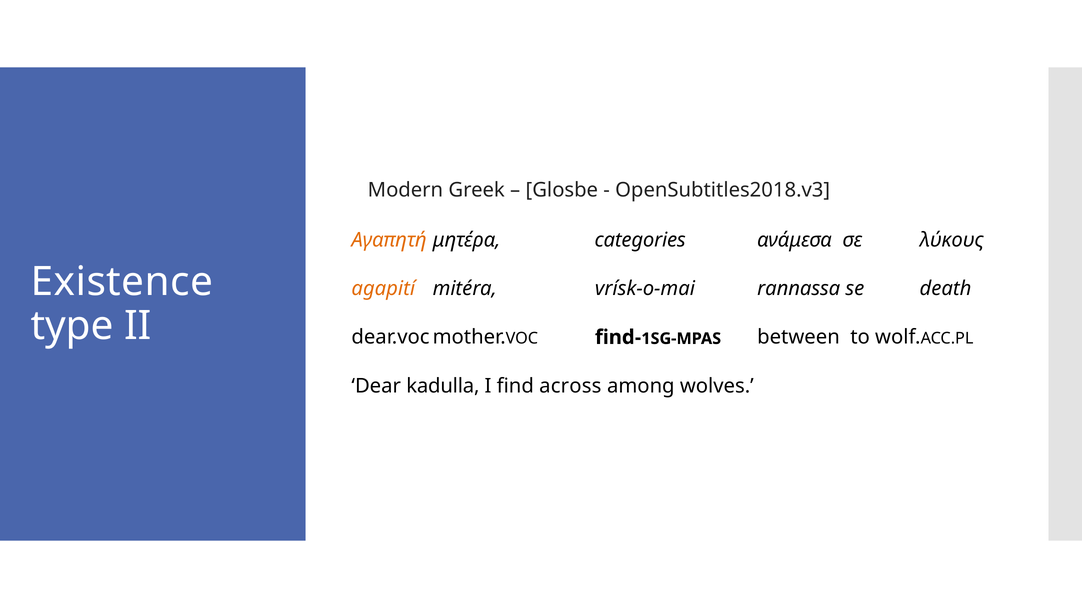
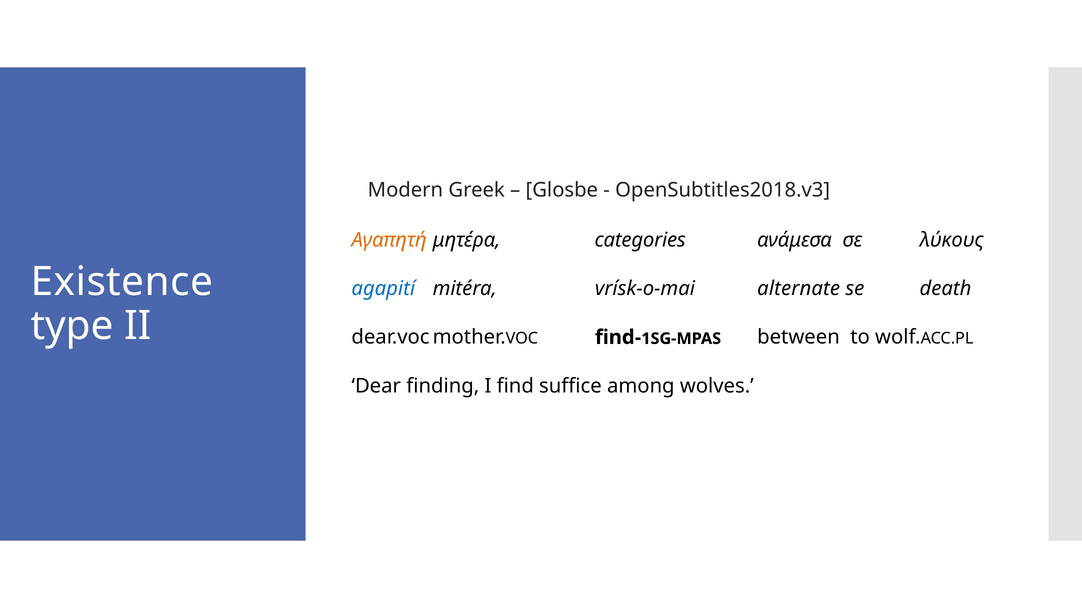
agapití colour: orange -> blue
rannassa: rannassa -> alternate
kadulla: kadulla -> finding
across: across -> suffice
